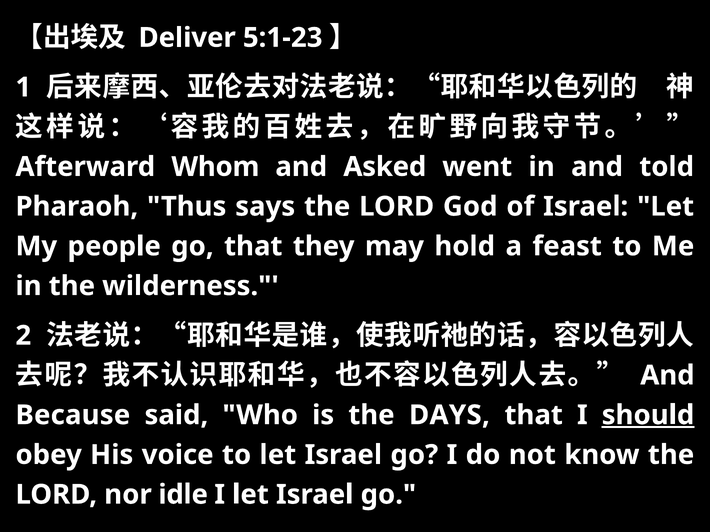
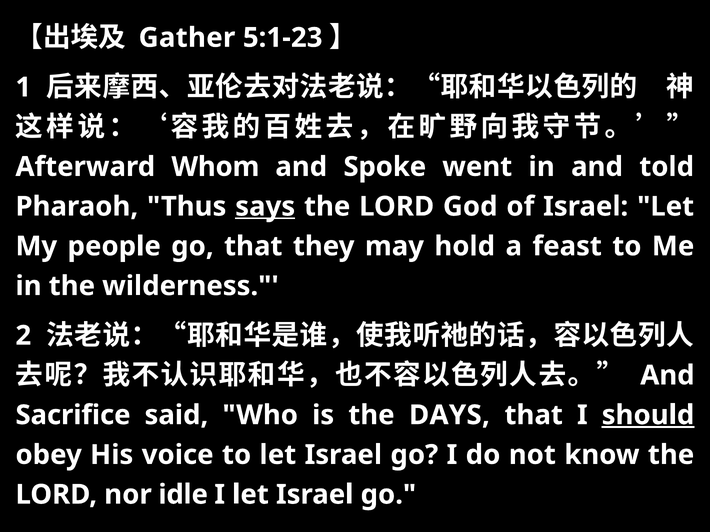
Deliver: Deliver -> Gather
Asked: Asked -> Spoke
says underline: none -> present
Because: Because -> Sacrifice
